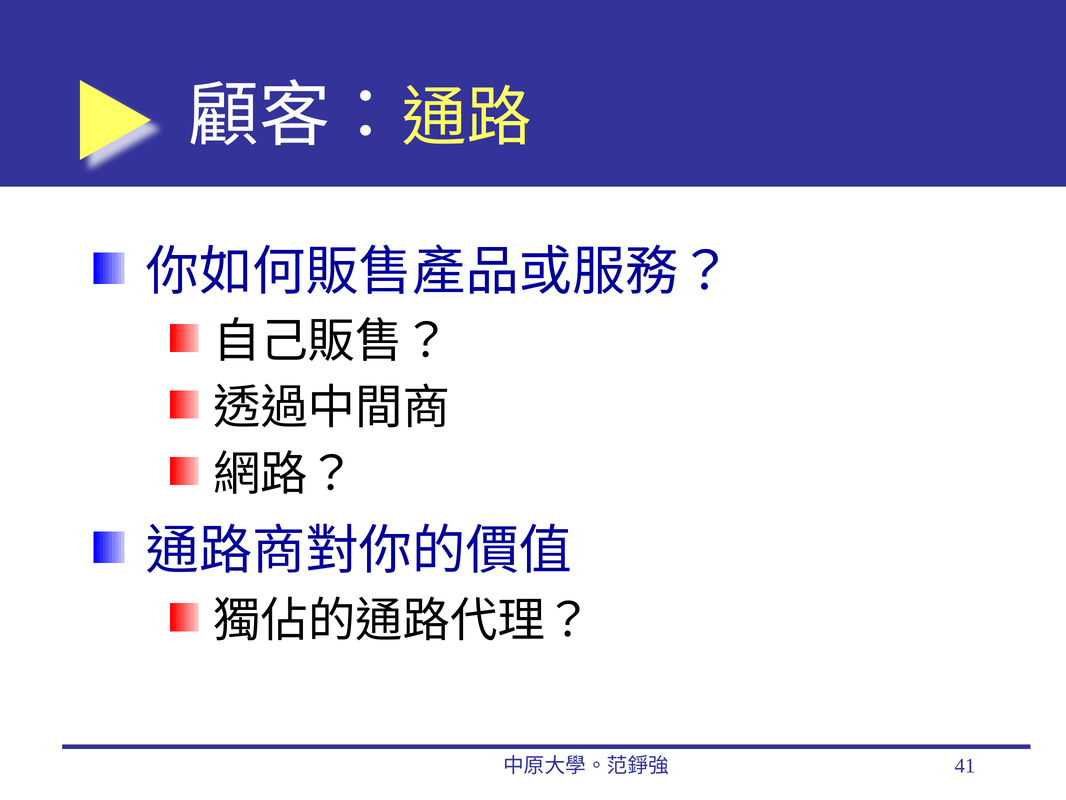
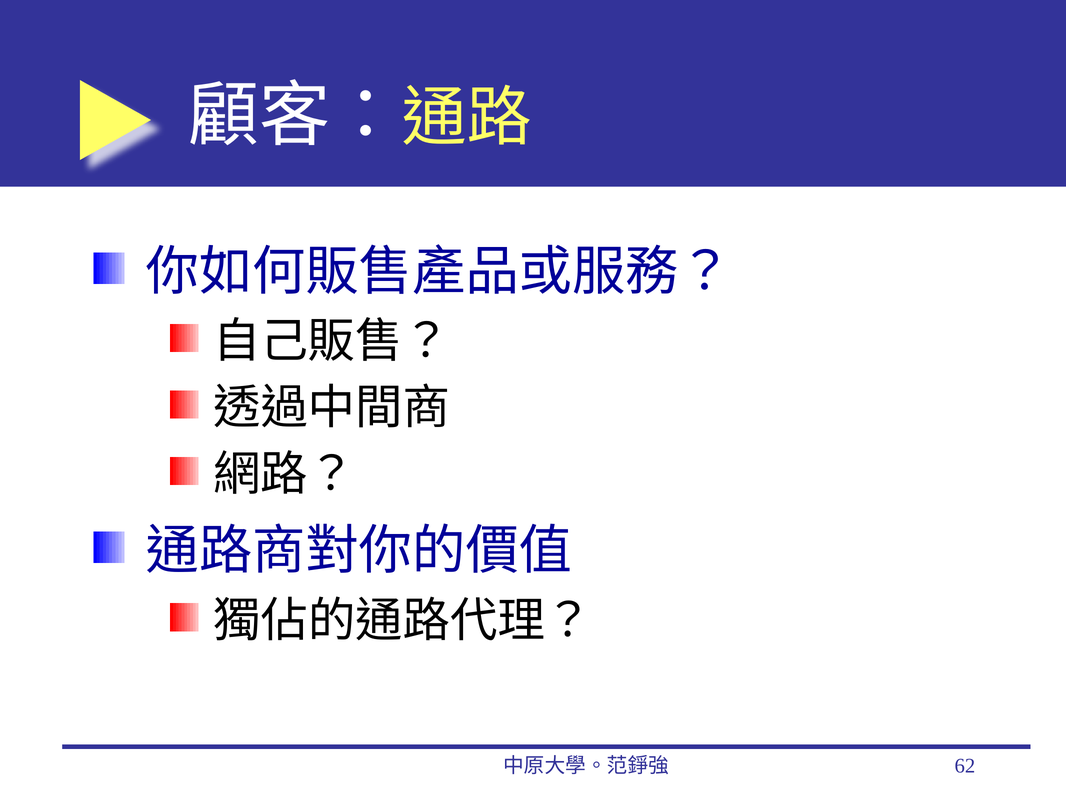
41: 41 -> 62
